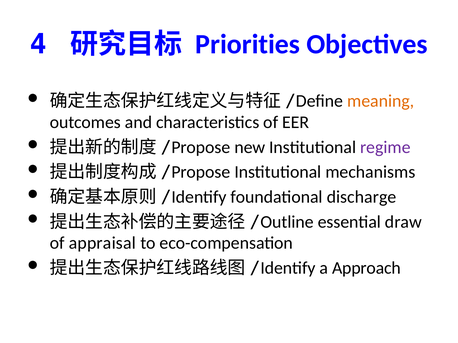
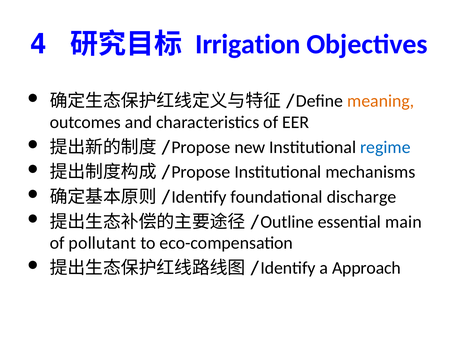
Priorities: Priorities -> Irrigation
regime colour: purple -> blue
draw: draw -> main
appraisal: appraisal -> pollutant
